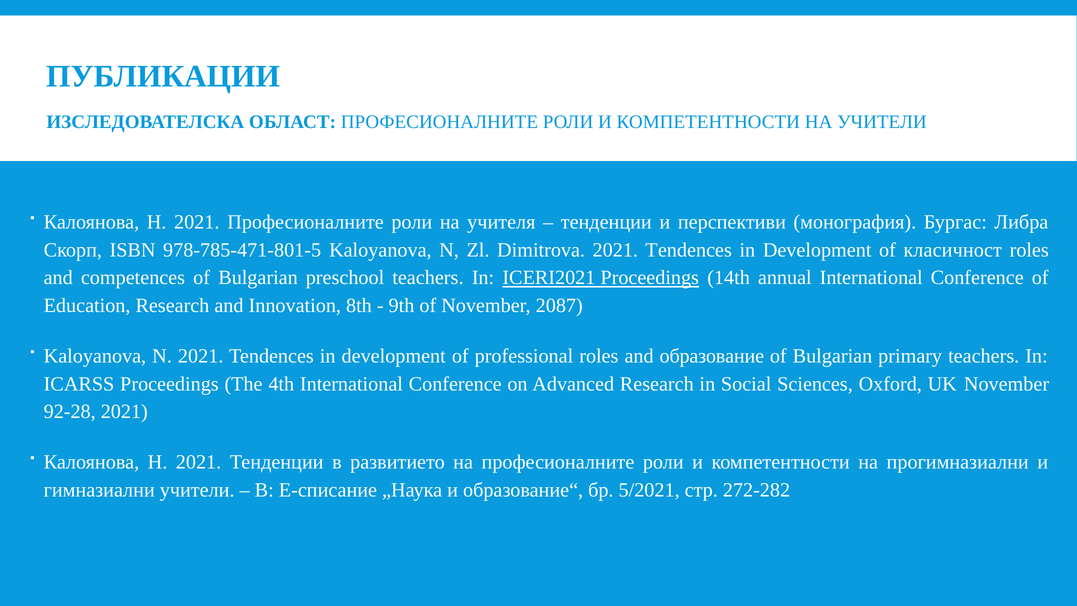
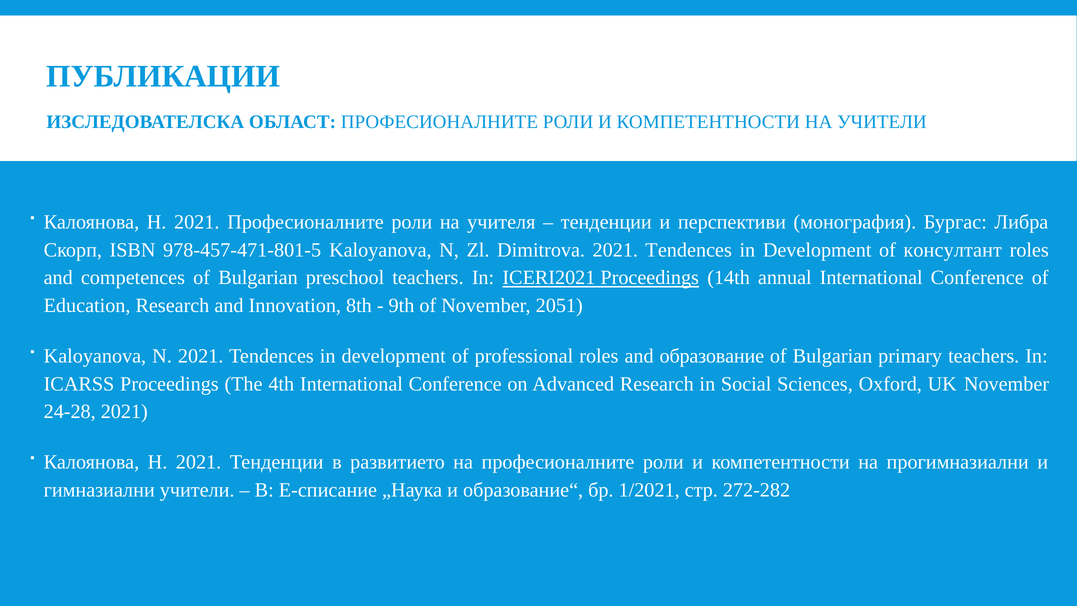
978-785-471-801-5: 978-785-471-801-5 -> 978-457-471-801-5
класичност: класичност -> консултант
2087: 2087 -> 2051
92-28: 92-28 -> 24-28
5/2021: 5/2021 -> 1/2021
